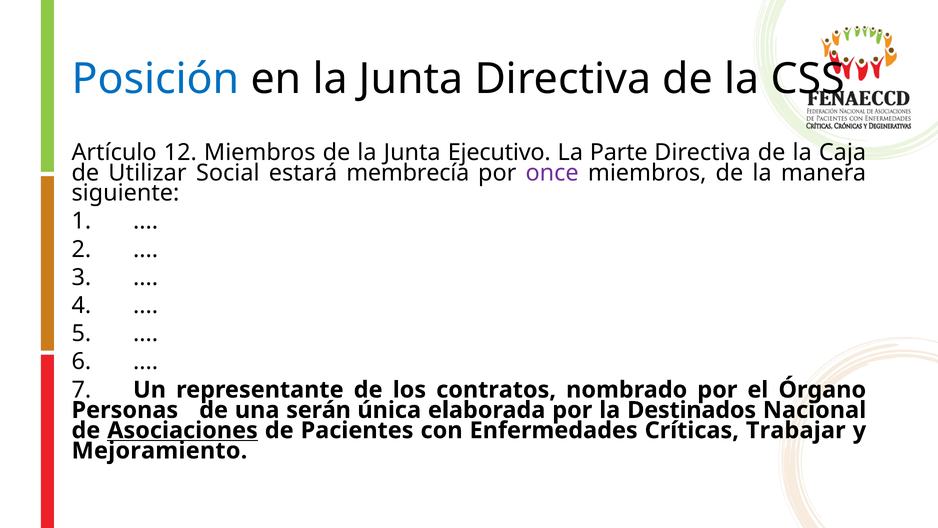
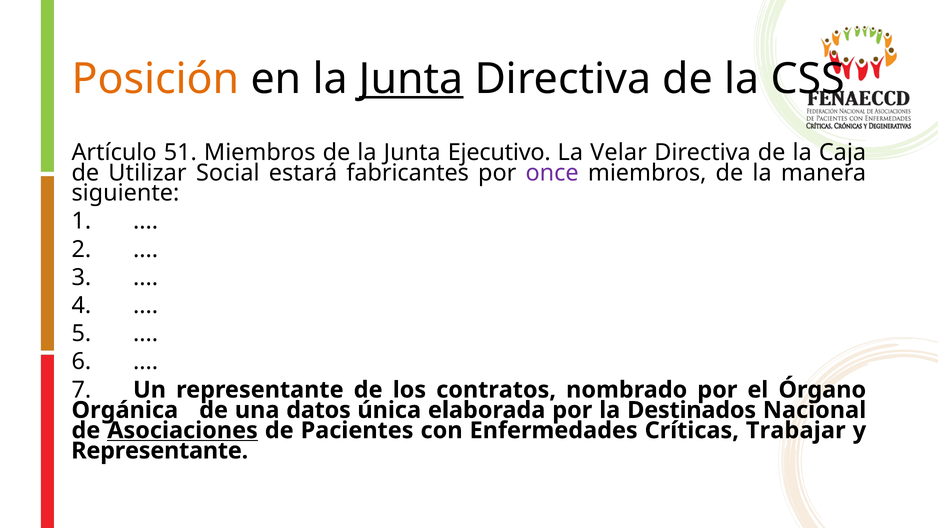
Posición colour: blue -> orange
Junta at (411, 79) underline: none -> present
12: 12 -> 51
Parte: Parte -> Velar
membrecía: membrecía -> fabricantes
Personas: Personas -> Orgánica
serán: serán -> datos
Mejoramiento at (159, 450): Mejoramiento -> Representante
